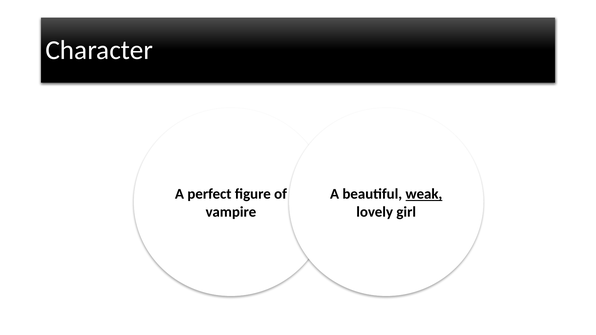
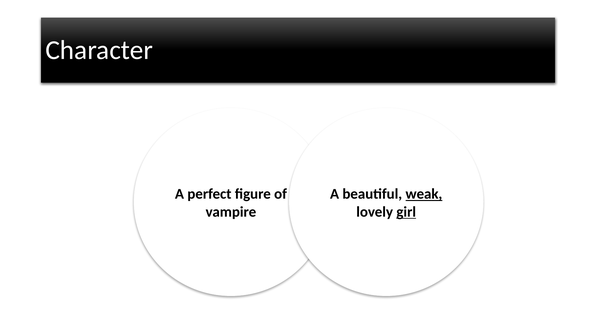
girl underline: none -> present
